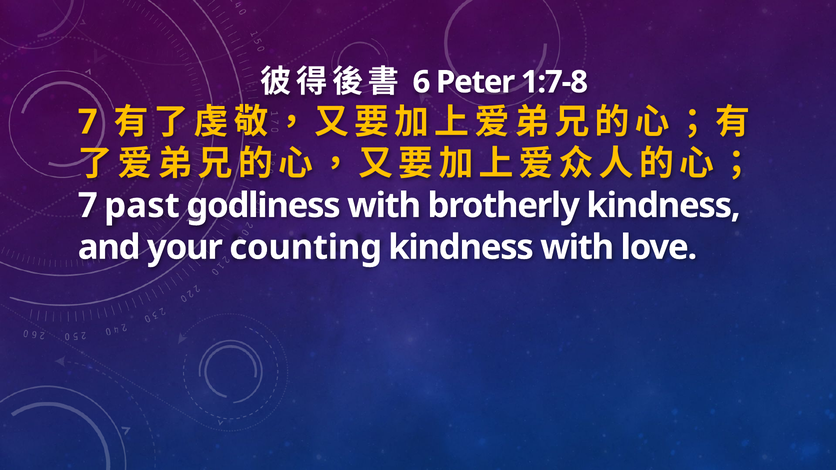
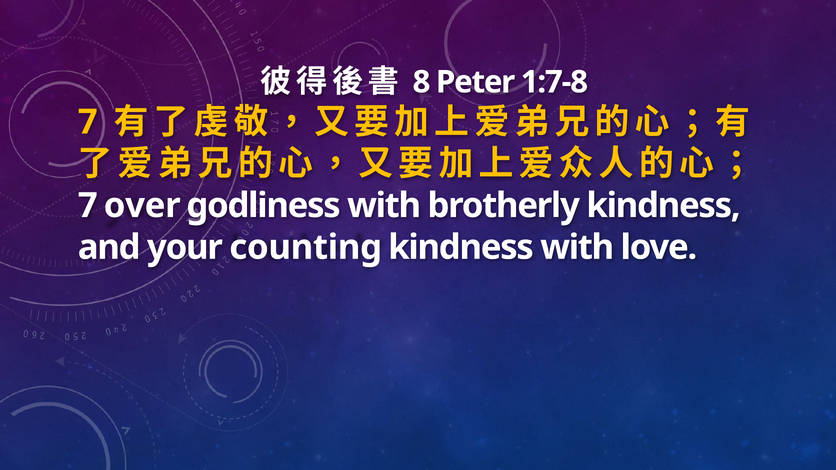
6: 6 -> 8
past: past -> over
